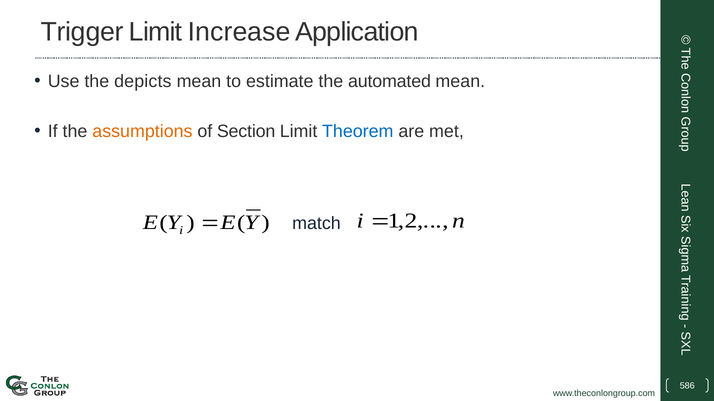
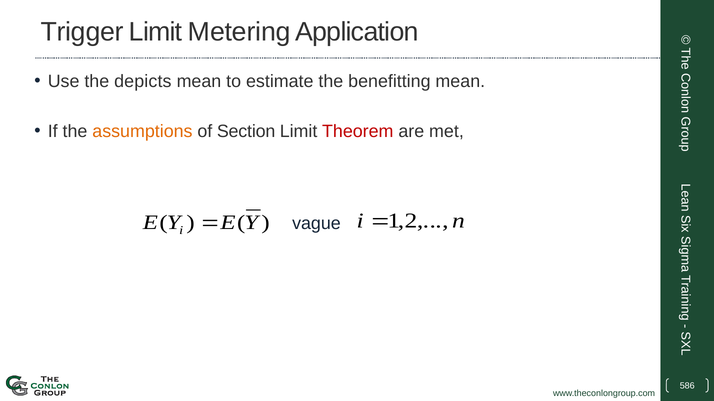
Increase: Increase -> Metering
automated: automated -> benefitting
Theorem colour: blue -> red
match: match -> vague
